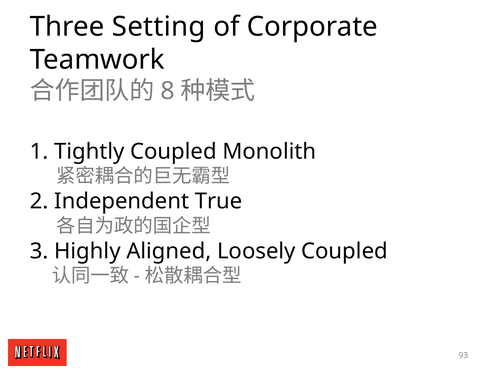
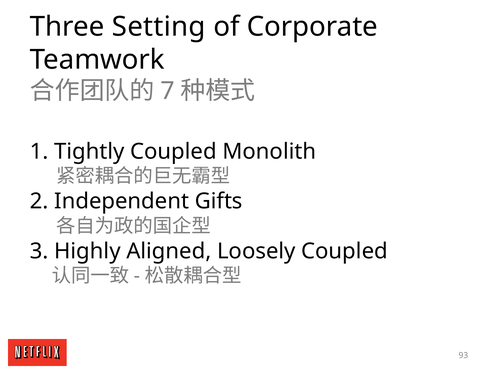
8: 8 -> 7
True: True -> Gifts
